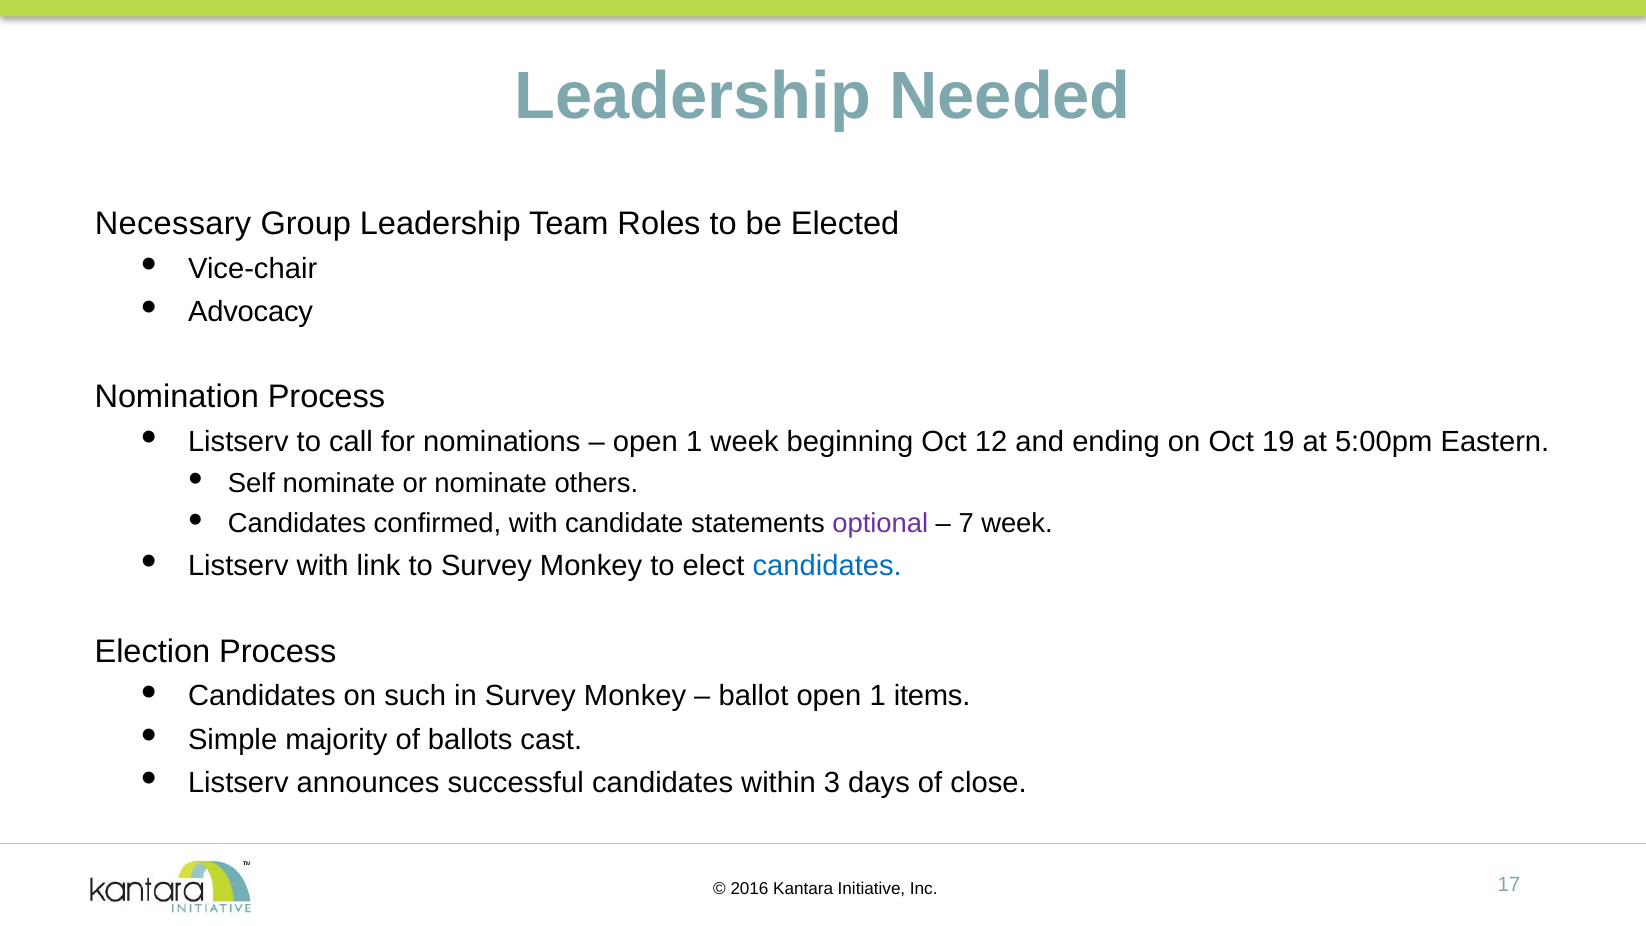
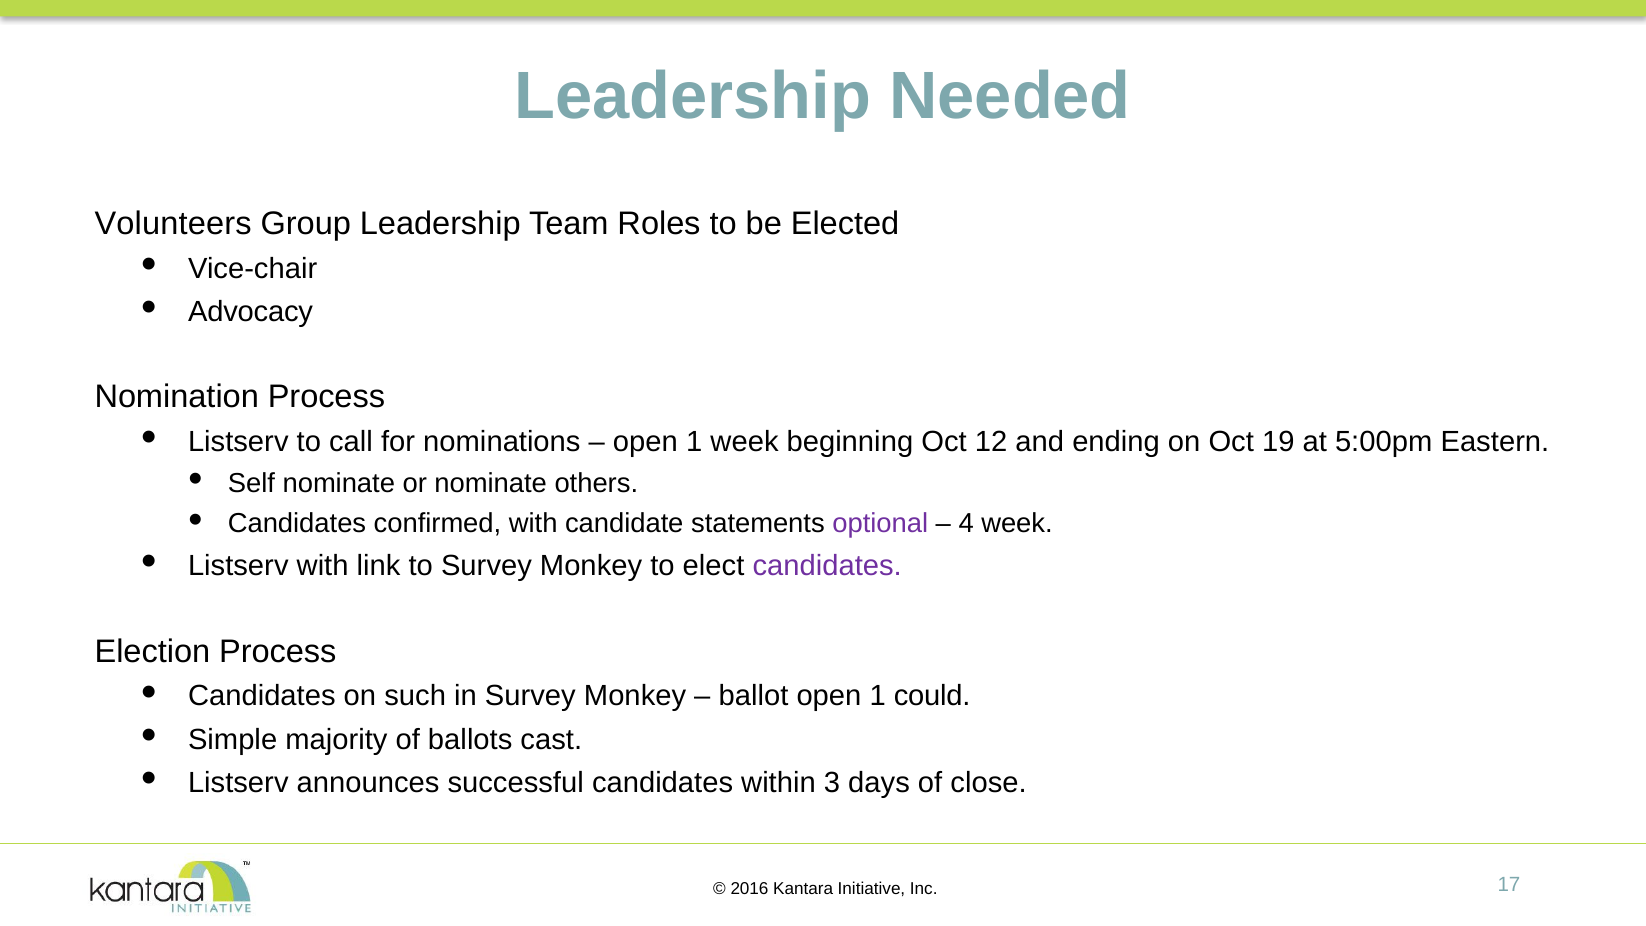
Necessary: Necessary -> Volunteers
7: 7 -> 4
candidates at (827, 566) colour: blue -> purple
items: items -> could
